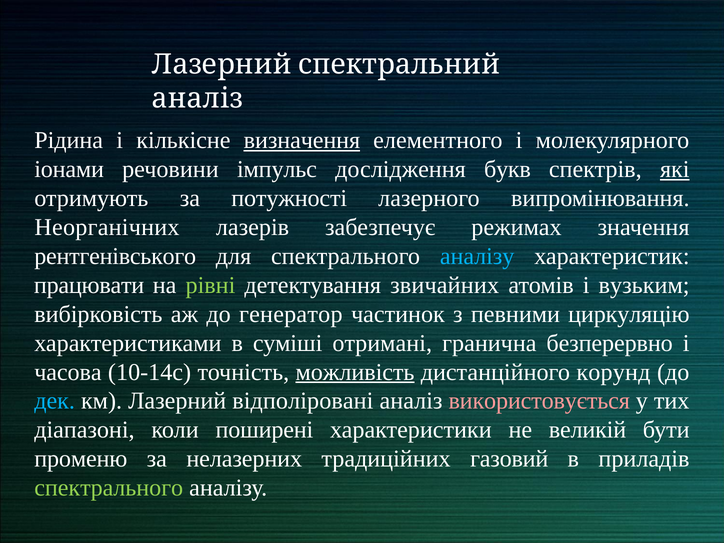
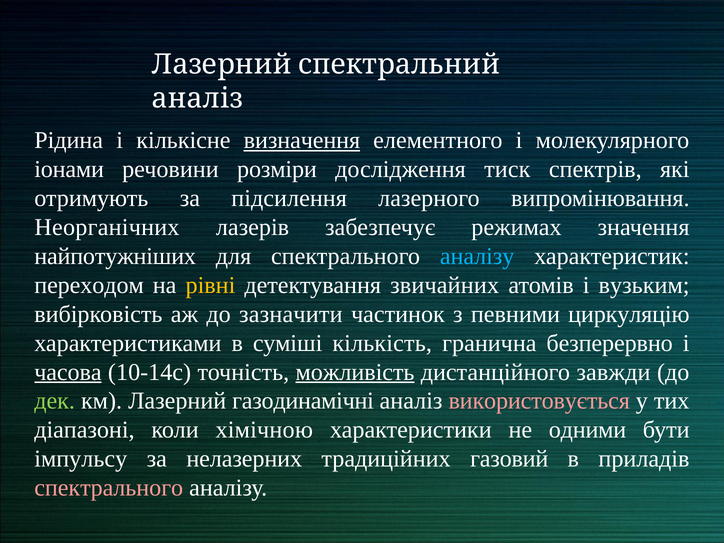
імпульс: імпульс -> розміри
букв: букв -> тиск
які underline: present -> none
потужності: потужності -> підсилення
рентгенівського: рентгенівського -> найпотужніших
працювати: працювати -> переходом
рівні colour: light green -> yellow
генератор: генератор -> зазначити
отримані: отримані -> кількість
часова underline: none -> present
корунд: корунд -> завжди
дек colour: light blue -> light green
відполіровані: відполіровані -> газодинамічні
поширені: поширені -> хімічною
великій: великій -> одними
променю: променю -> імпульсу
спектрального at (109, 488) colour: light green -> pink
